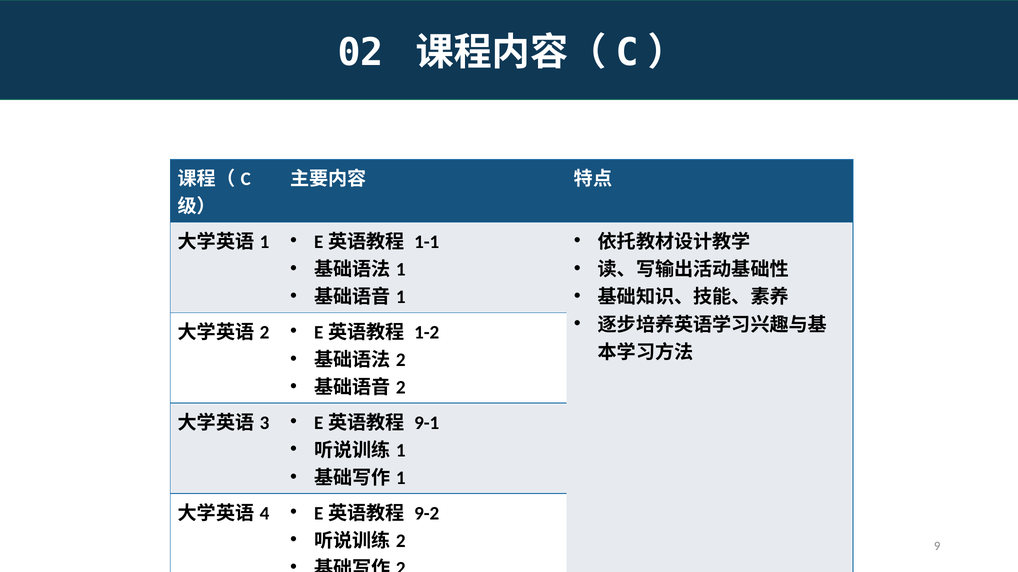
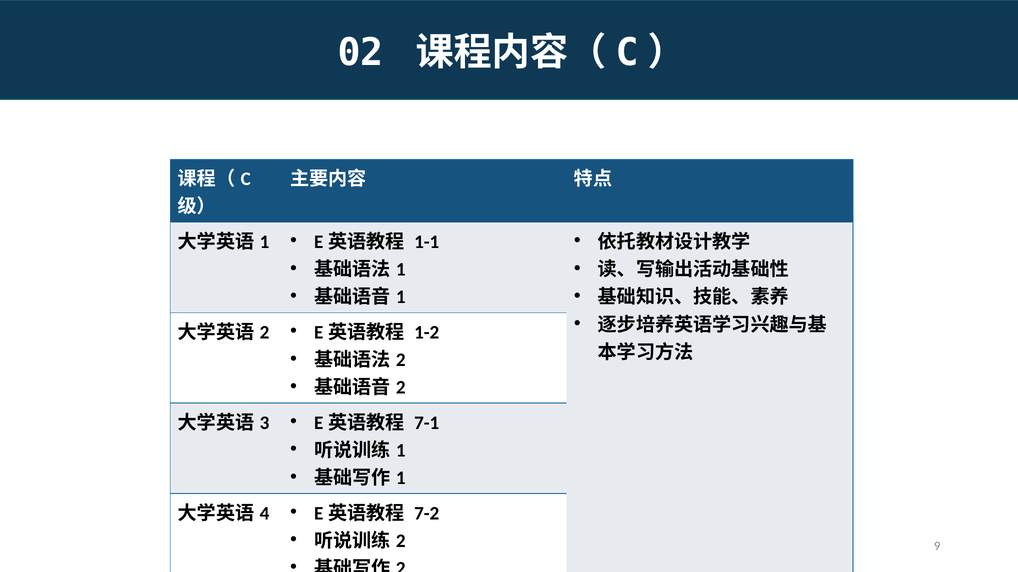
9-1: 9-1 -> 7-1
9-2: 9-2 -> 7-2
